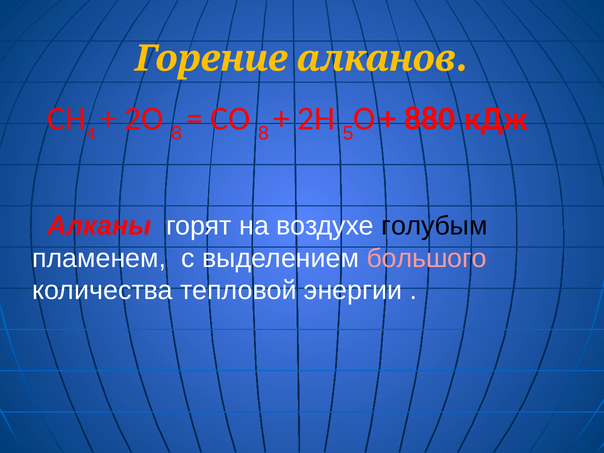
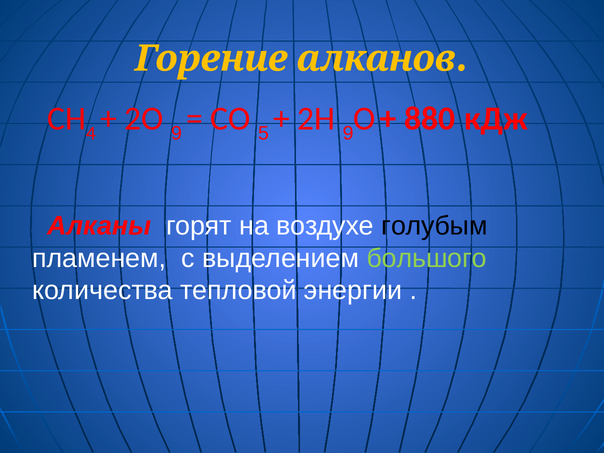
2О 8: 8 -> 9
СО 8: 8 -> 5
2H 5: 5 -> 9
большого colour: pink -> light green
